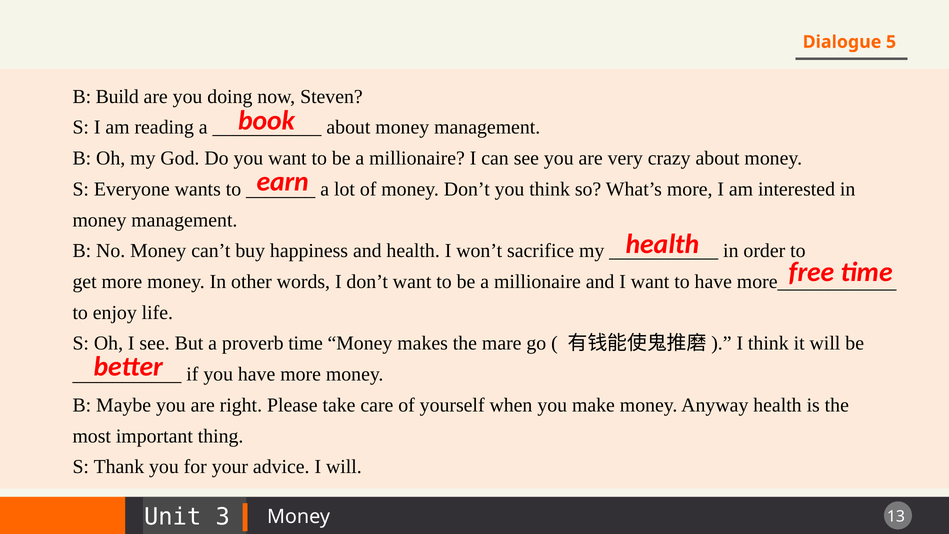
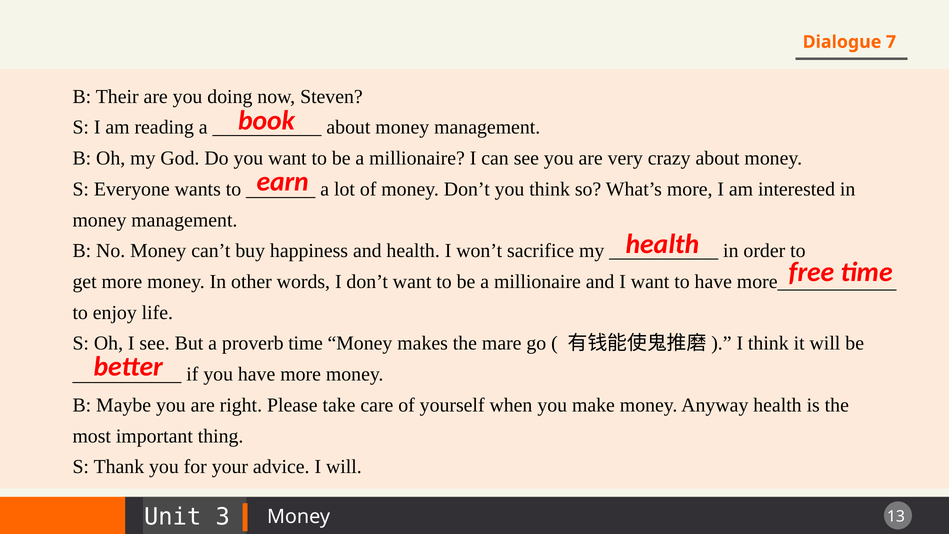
5: 5 -> 7
Build: Build -> Their
